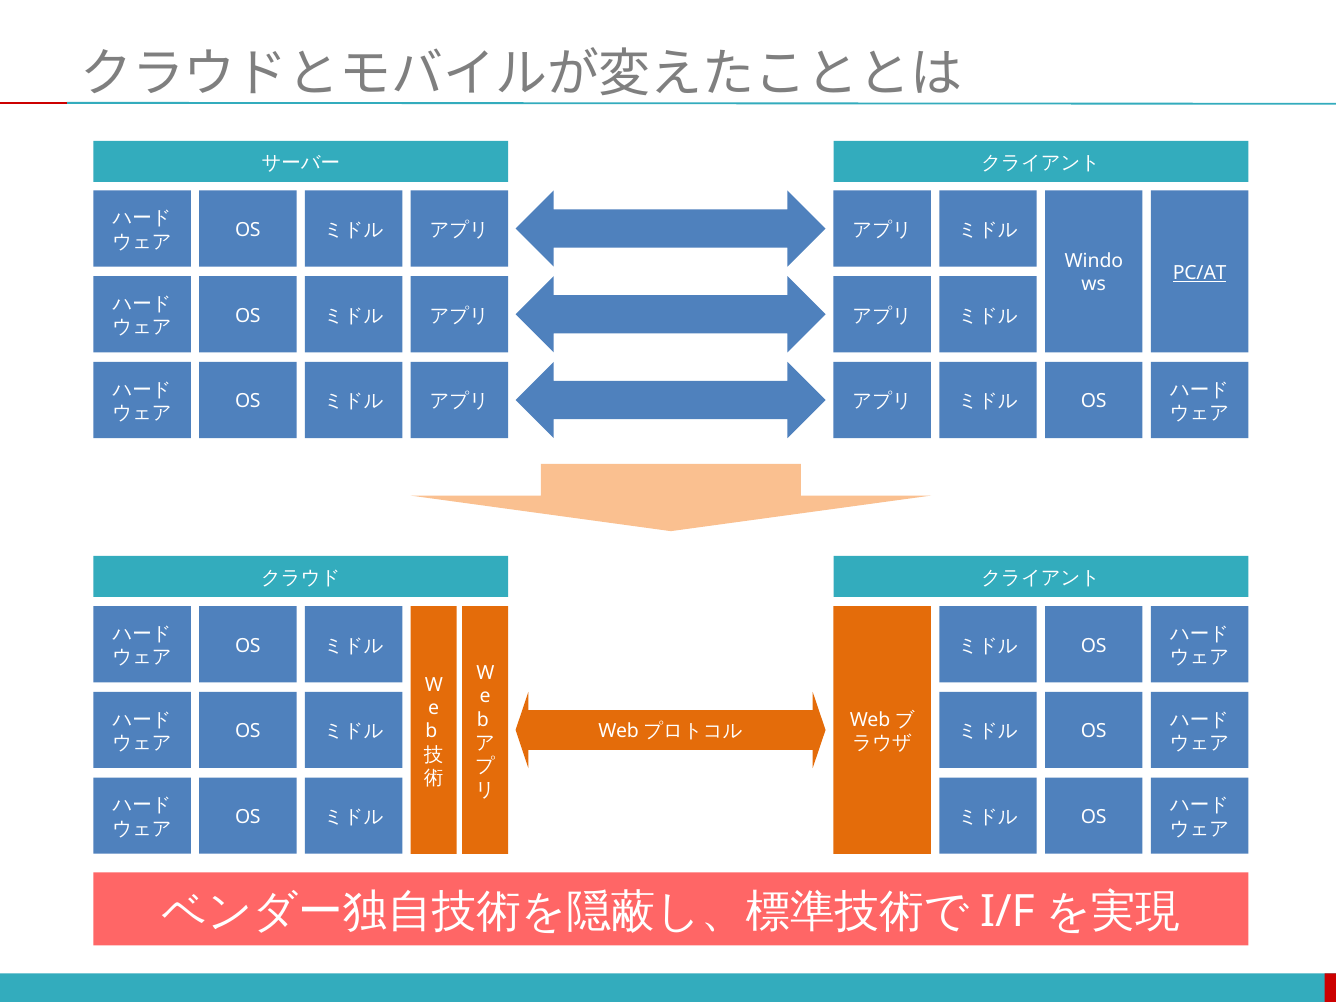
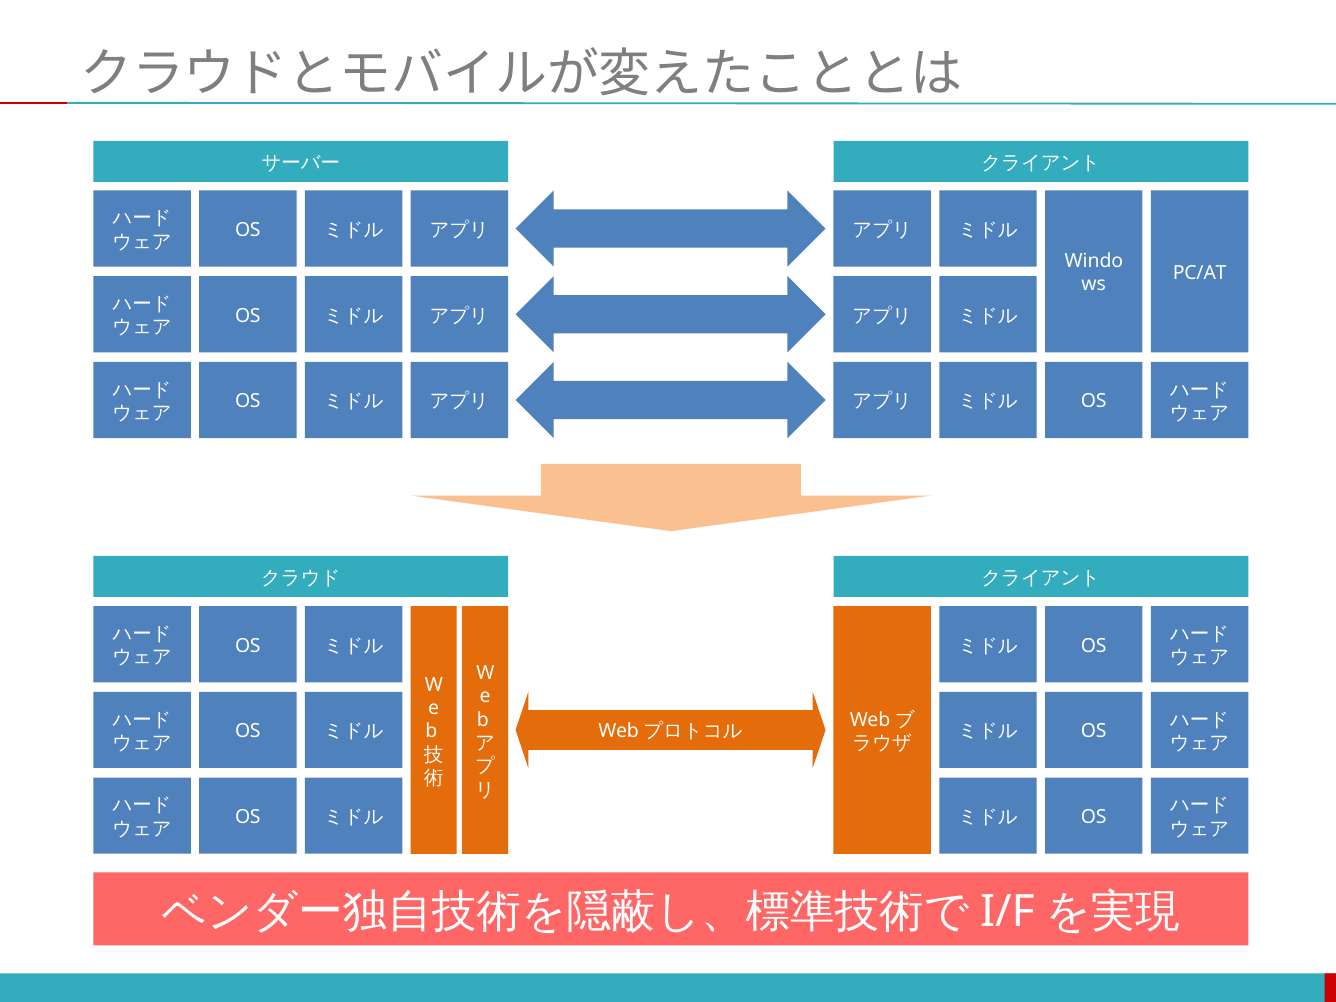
PC/AT underline: present -> none
